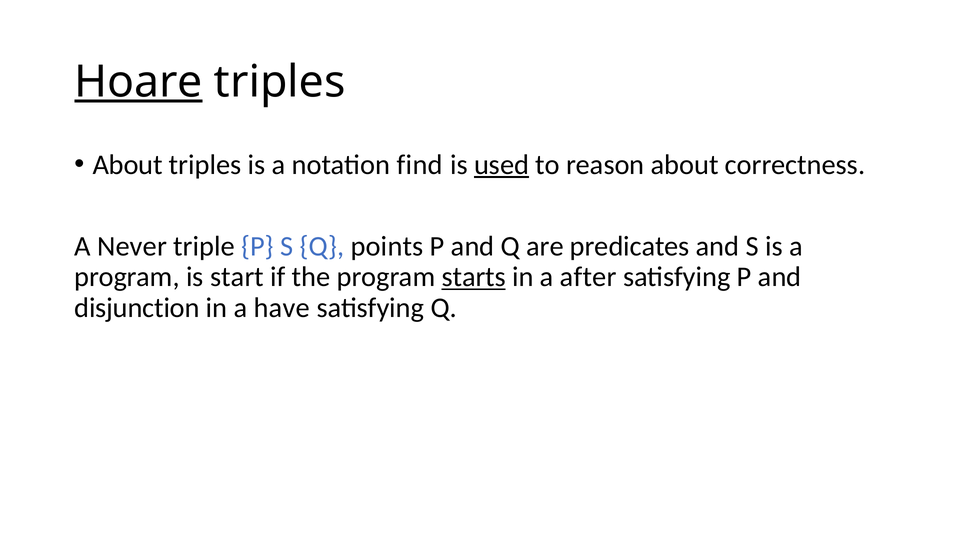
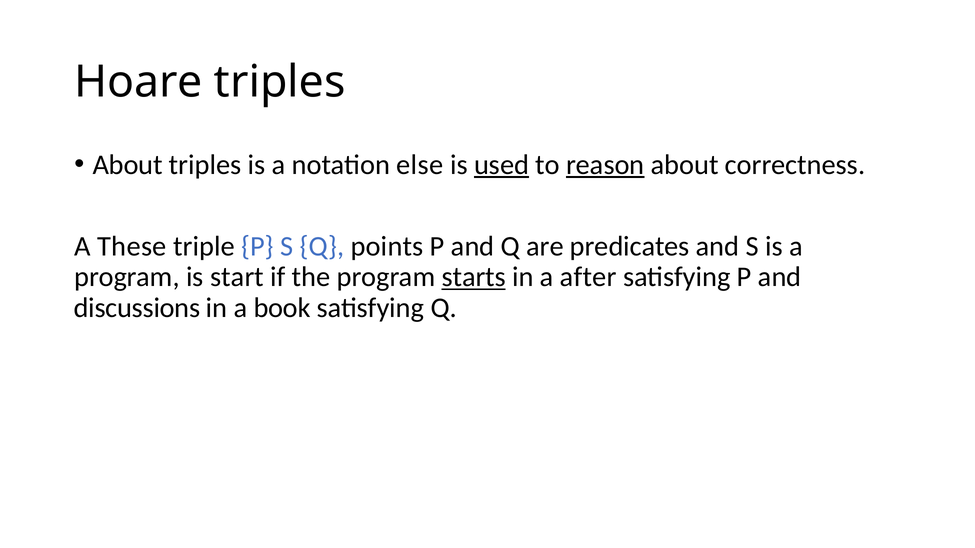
Hoare underline: present -> none
find: find -> else
reason underline: none -> present
Never: Never -> These
disjunction: disjunction -> discussions
have: have -> book
